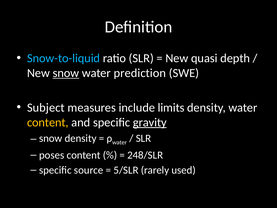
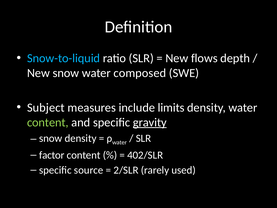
quasi: quasi -> flows
snow at (66, 73) underline: present -> none
prediction: prediction -> composed
content at (48, 122) colour: yellow -> light green
poses: poses -> factor
248/SLR: 248/SLR -> 402/SLR
5/SLR: 5/SLR -> 2/SLR
